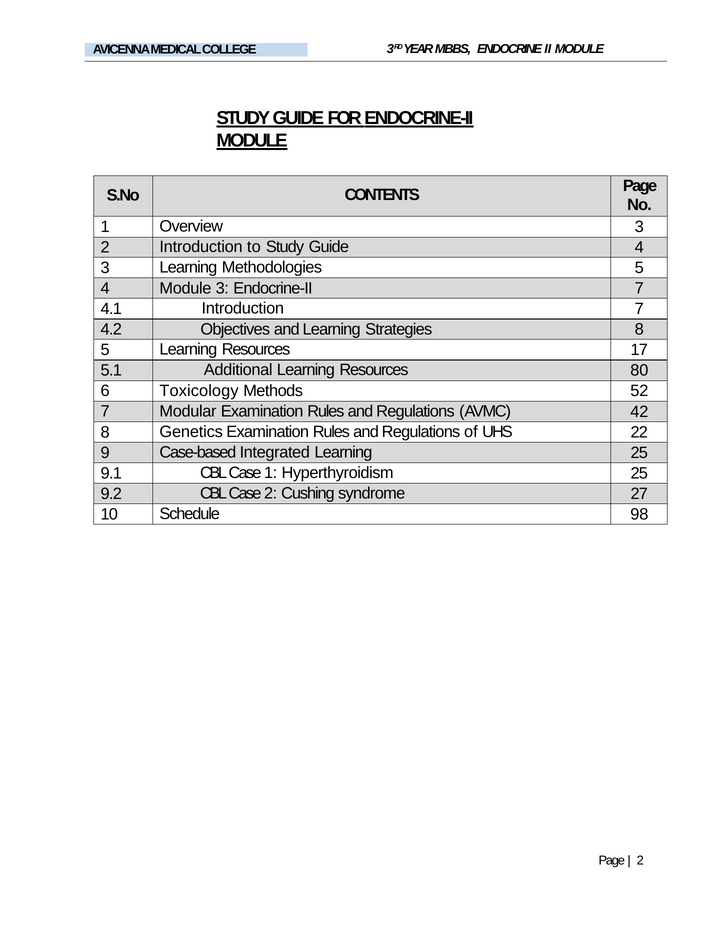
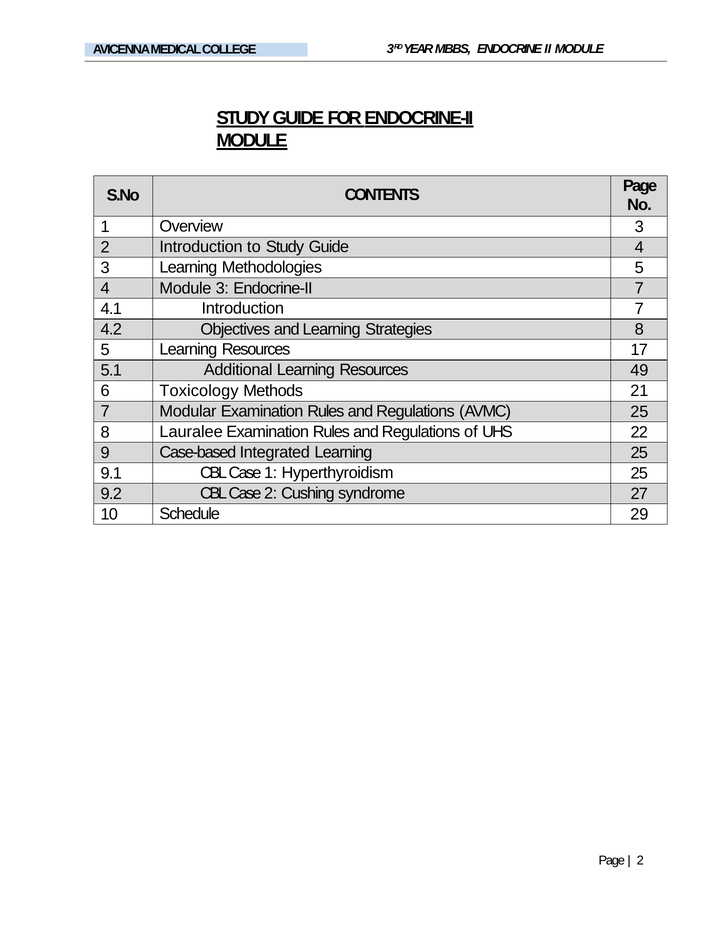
80: 80 -> 49
52: 52 -> 21
AVMC 42: 42 -> 25
Genetics: Genetics -> Lauralee
98: 98 -> 29
